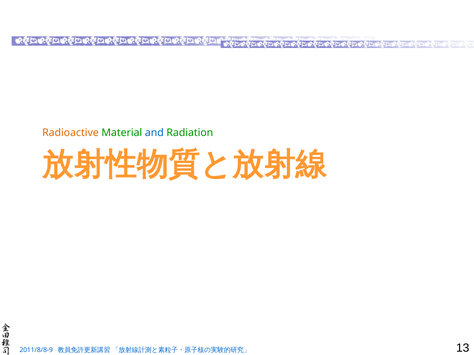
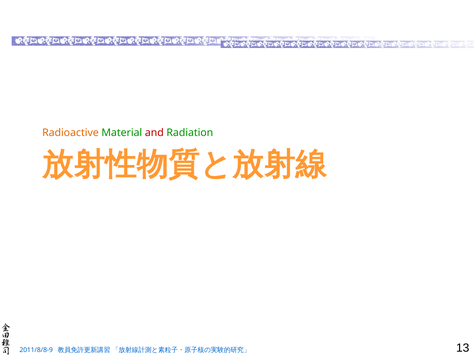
and colour: blue -> red
